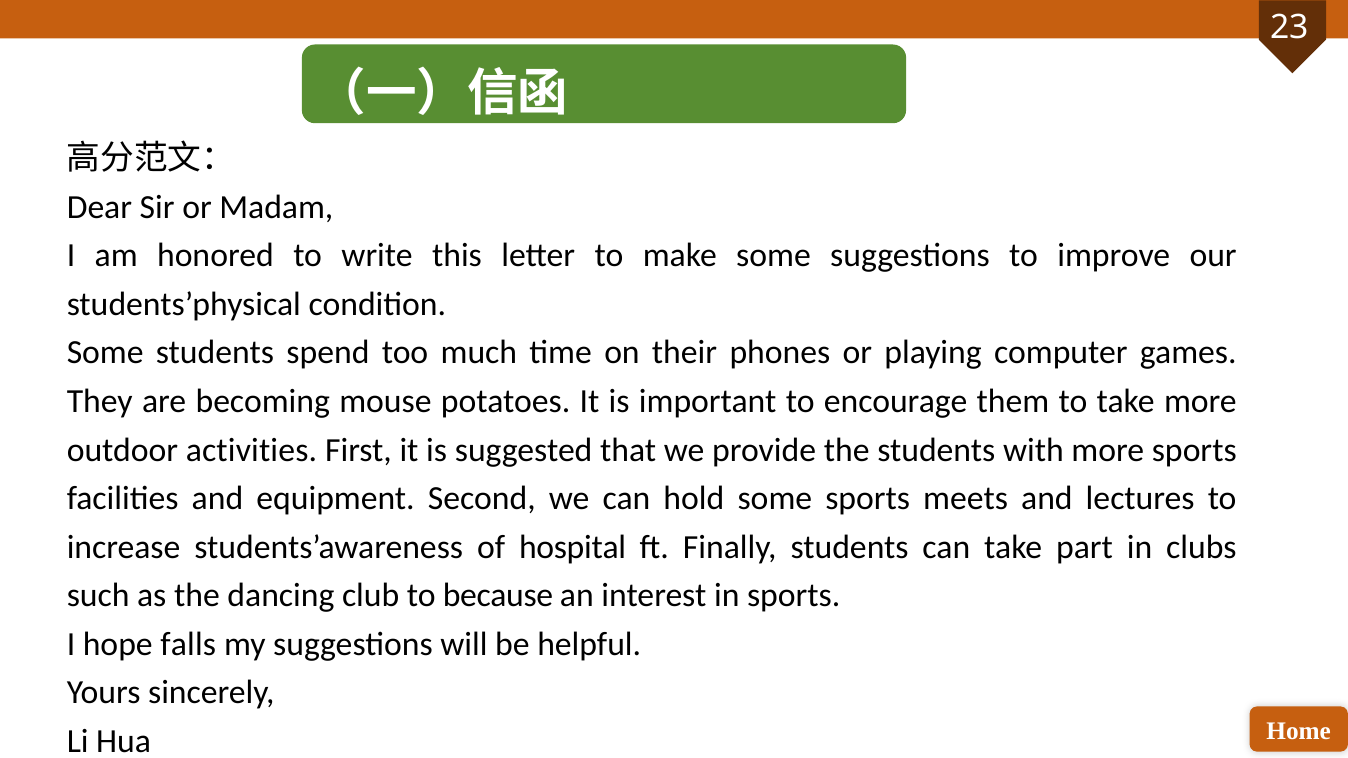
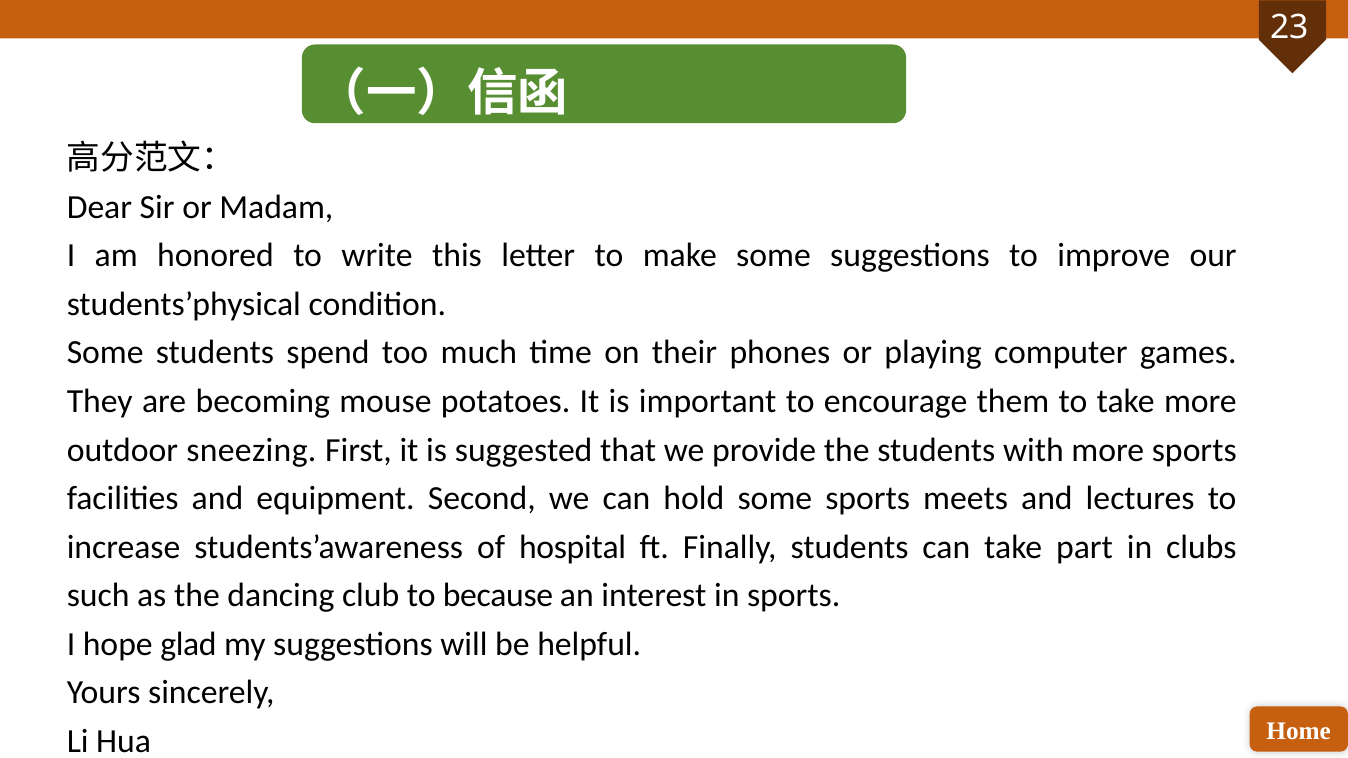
activities: activities -> sneezing
falls: falls -> glad
